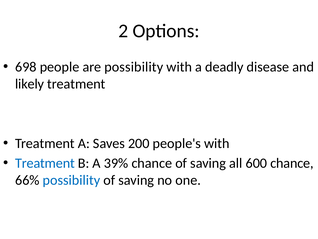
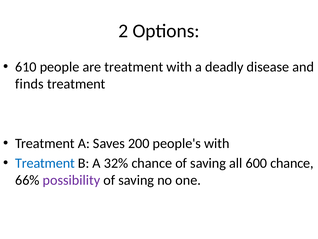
698: 698 -> 610
are possibility: possibility -> treatment
likely: likely -> finds
39%: 39% -> 32%
possibility at (71, 180) colour: blue -> purple
